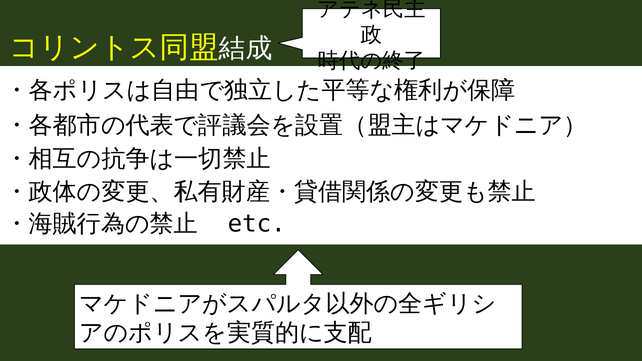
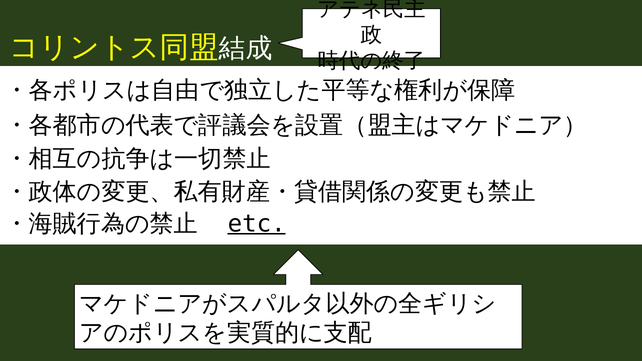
etc underline: none -> present
